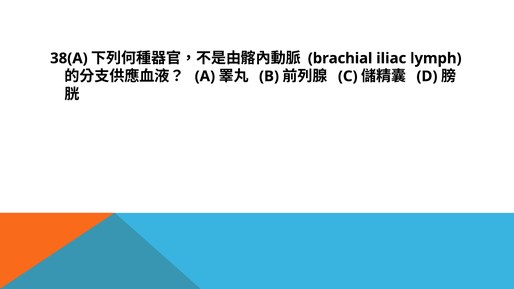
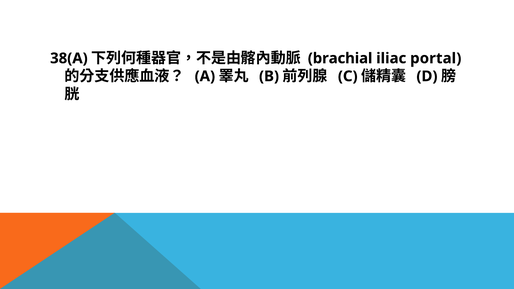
lymph: lymph -> portal
